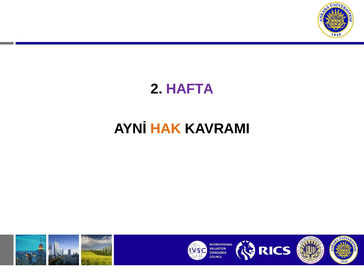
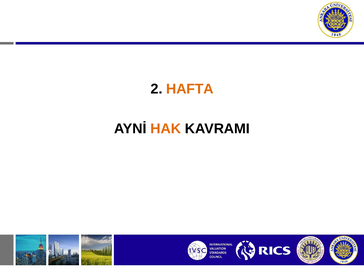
HAFTA colour: purple -> orange
